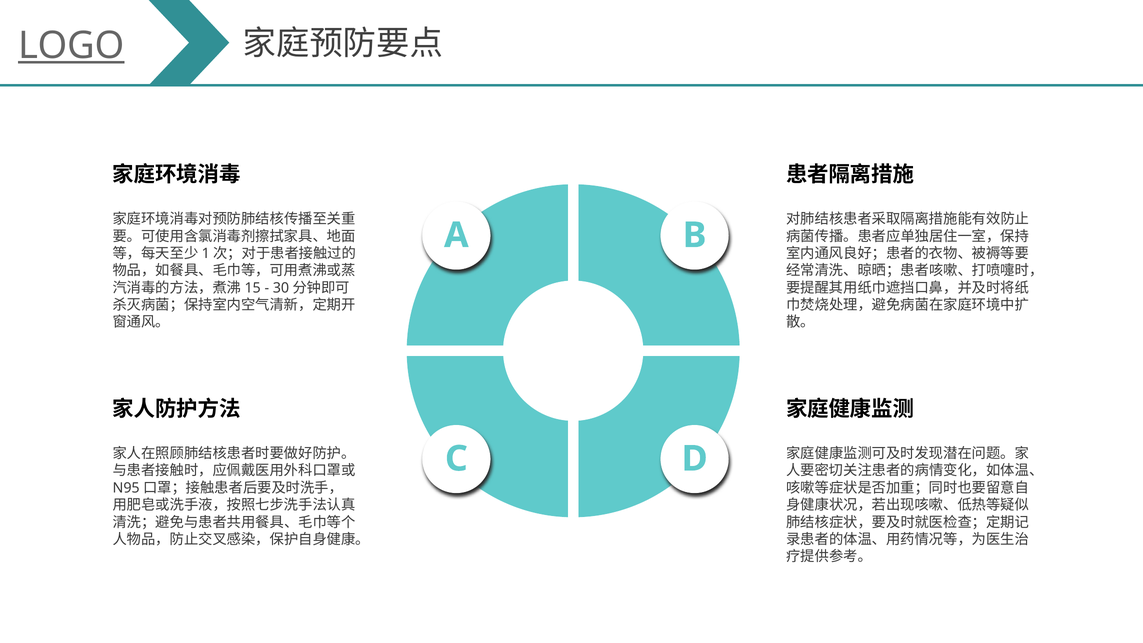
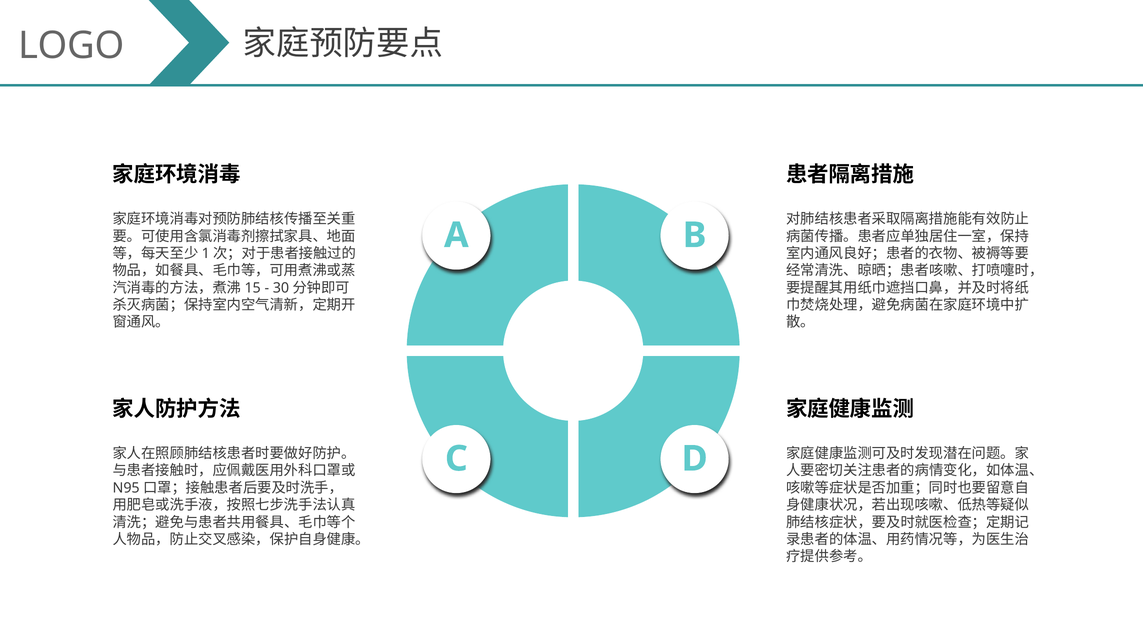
LOGO underline: present -> none
